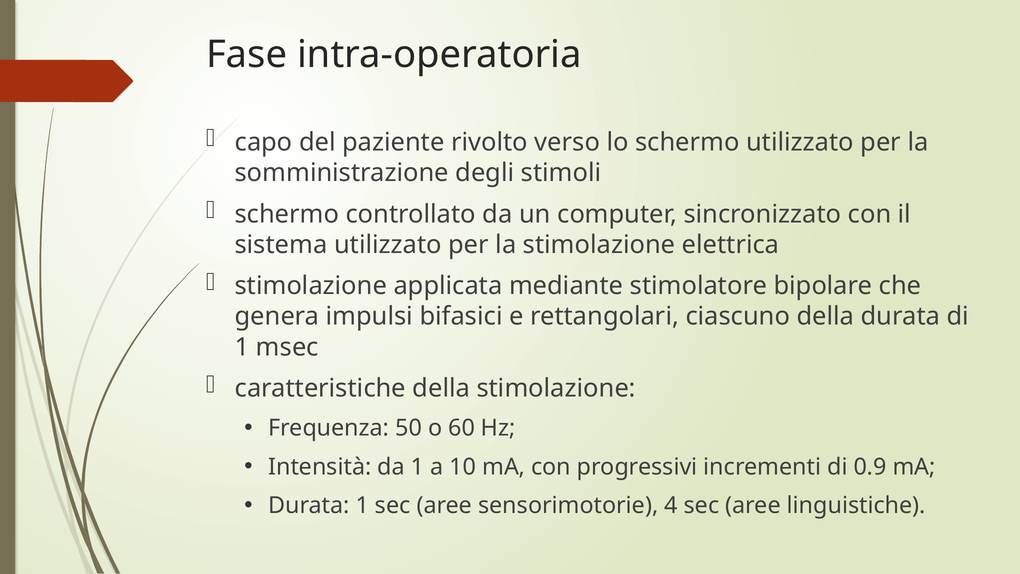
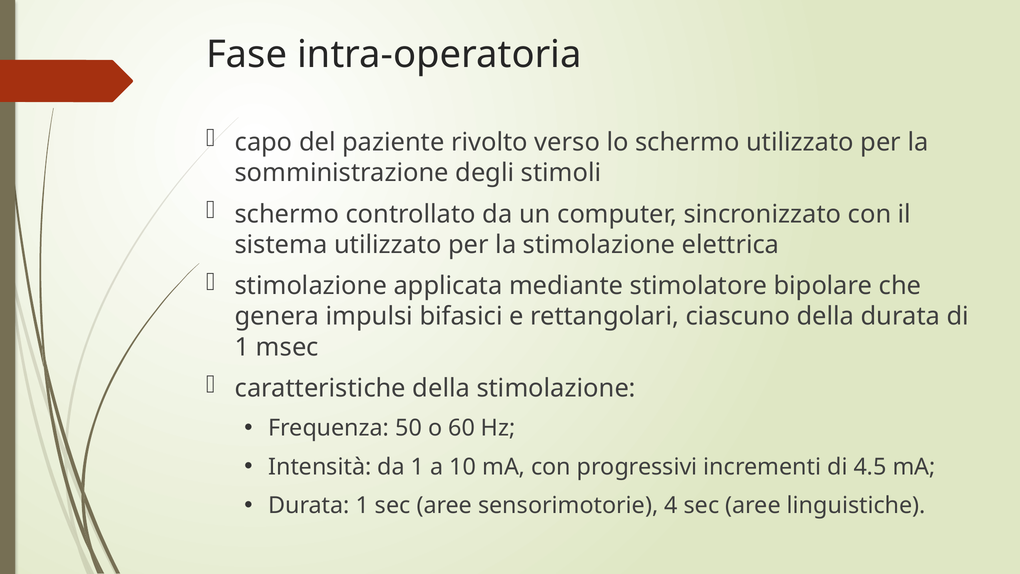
0.9: 0.9 -> 4.5
